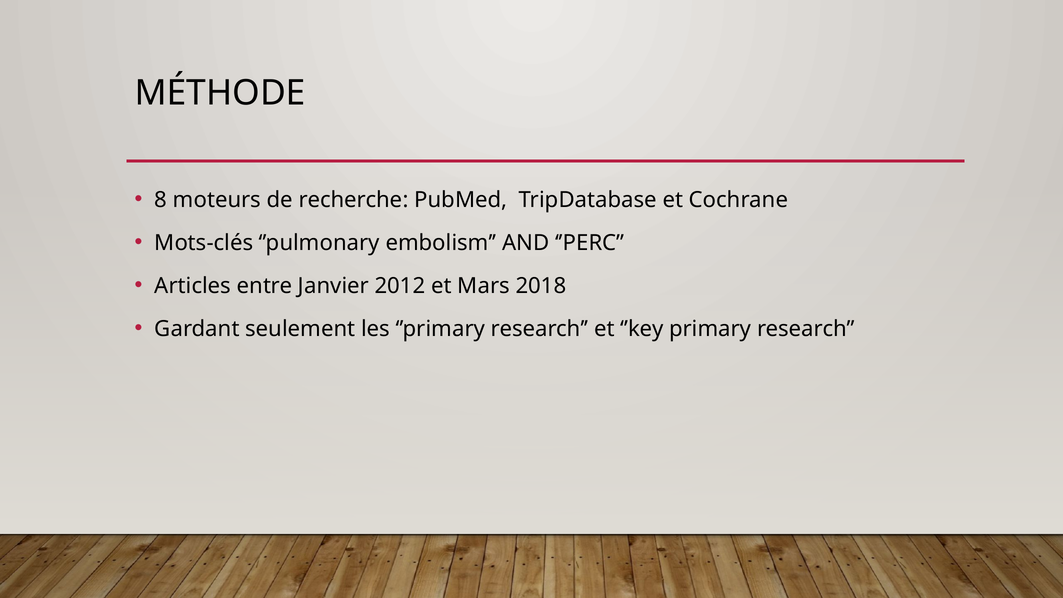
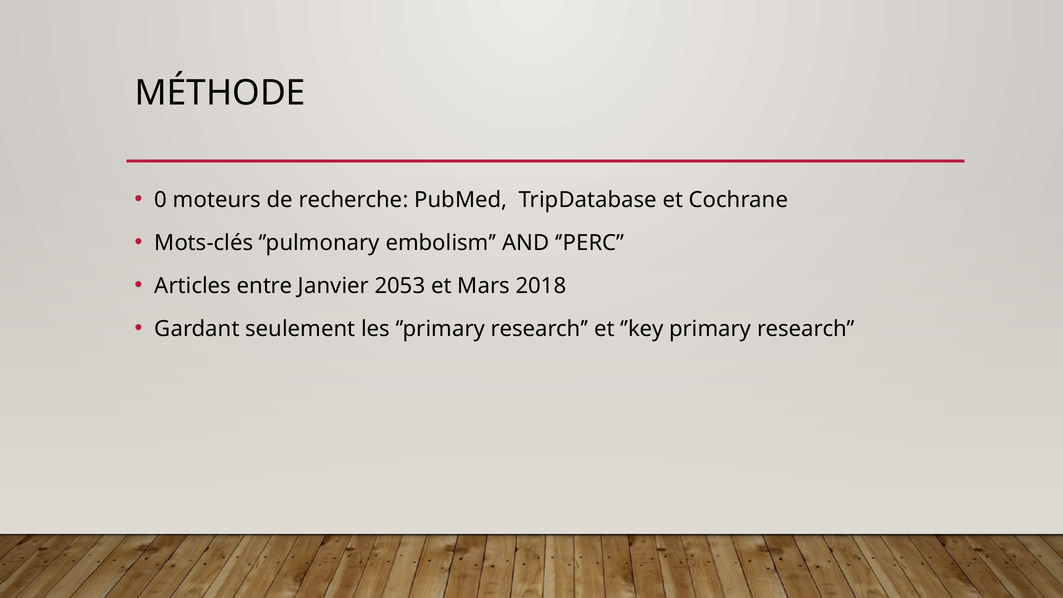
8: 8 -> 0
2012: 2012 -> 2053
